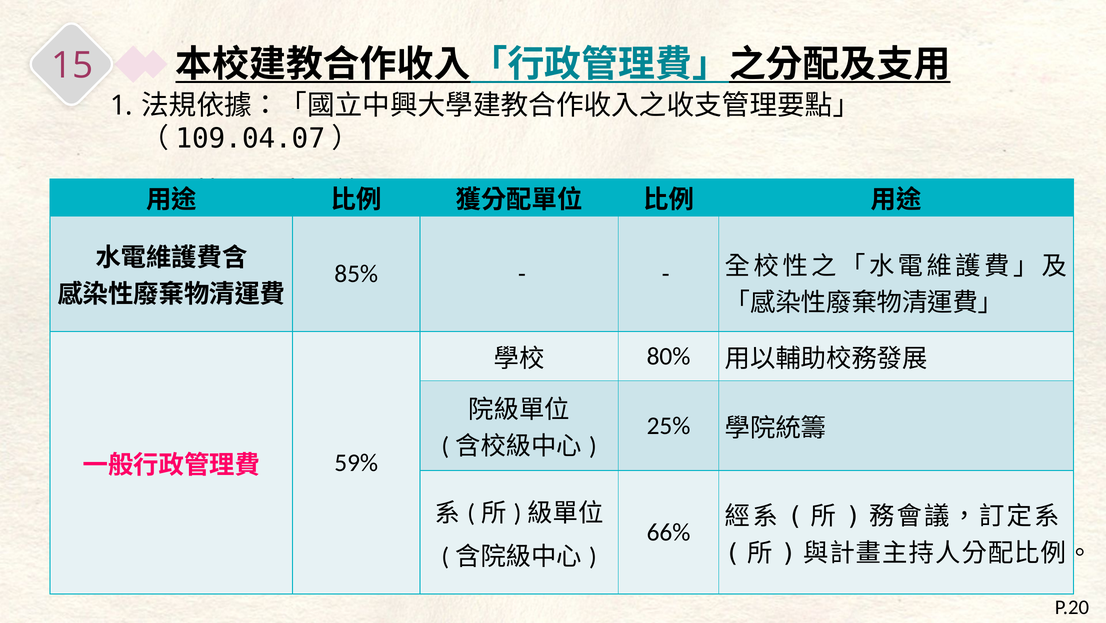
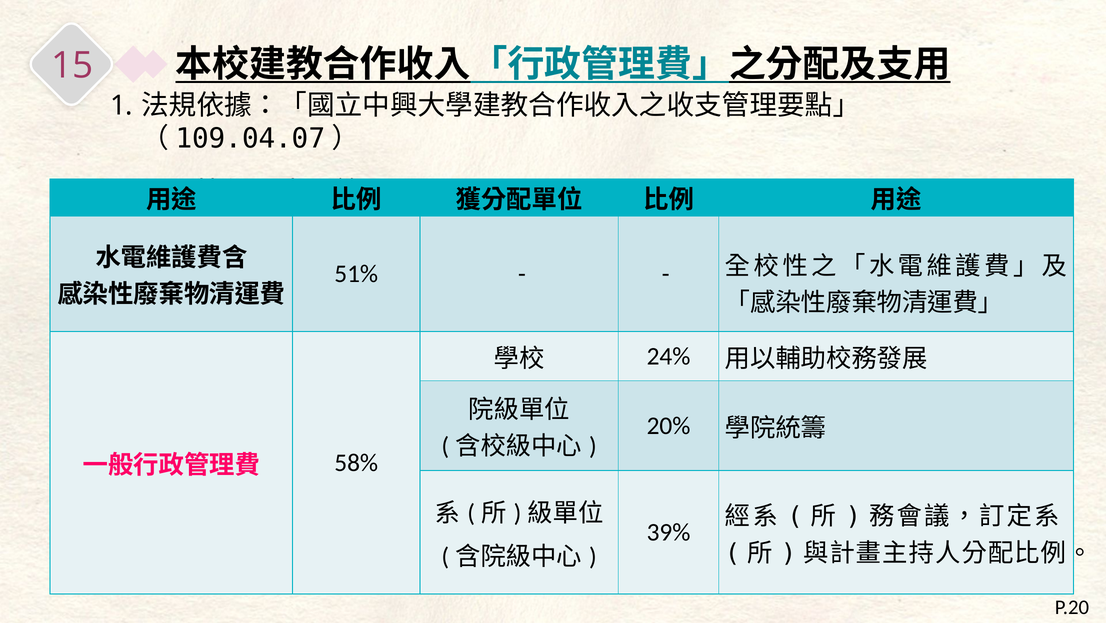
85%: 85% -> 51%
80%: 80% -> 24%
25%: 25% -> 20%
59%: 59% -> 58%
66%: 66% -> 39%
